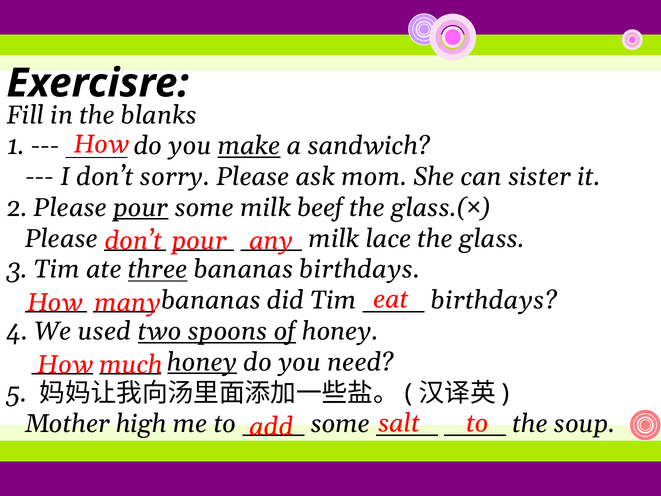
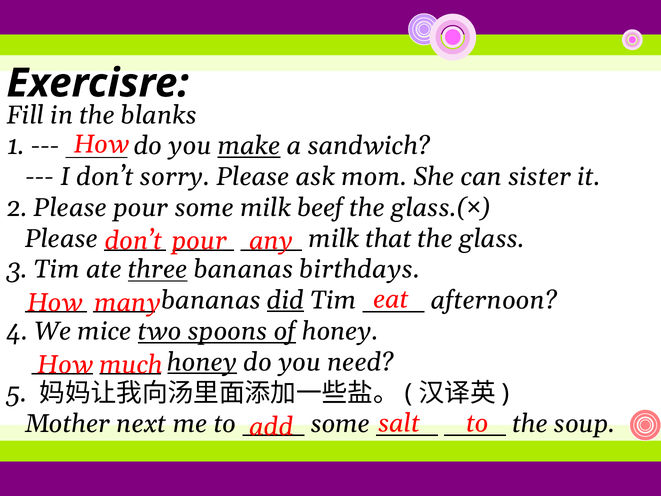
pour at (141, 208) underline: present -> none
lace: lace -> that
did underline: none -> present
Tim birthdays: birthdays -> afternoon
used: used -> mice
high: high -> next
